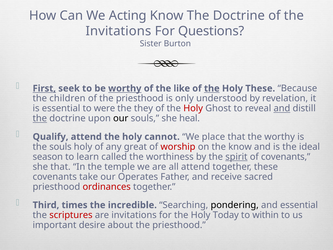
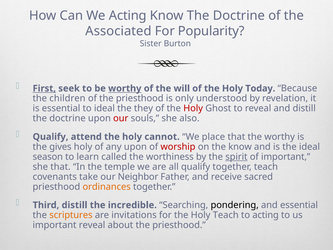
Invitations at (118, 31): Invitations -> Associated
Questions: Questions -> Popularity
like: like -> will
the at (212, 88) underline: present -> none
Holy These: These -> Today
to were: were -> ideal
and at (282, 108) underline: present -> none
the at (40, 118) underline: present -> none
our at (121, 118) colour: black -> red
heal: heal -> also
the souls: souls -> gives
any great: great -> upon
of covenants: covenants -> important
all attend: attend -> qualify
together these: these -> teach
Operates: Operates -> Neighbor
ordinances colour: red -> orange
Third times: times -> distill
scriptures colour: red -> orange
Holy Today: Today -> Teach
to within: within -> acting
important desire: desire -> reveal
